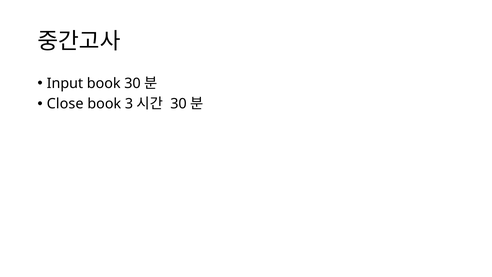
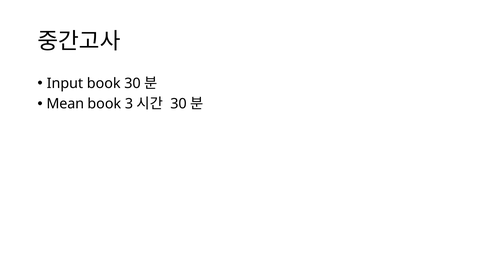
Close: Close -> Mean
